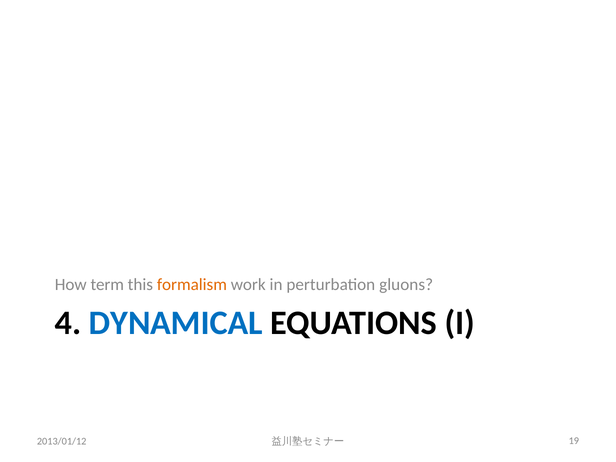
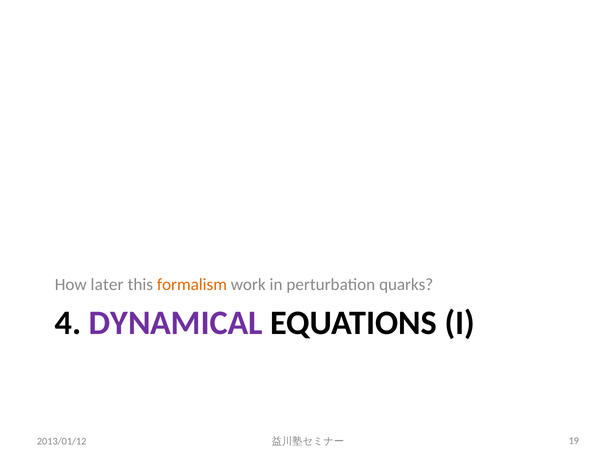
term: term -> later
gluons: gluons -> quarks
DYNAMICAL colour: blue -> purple
